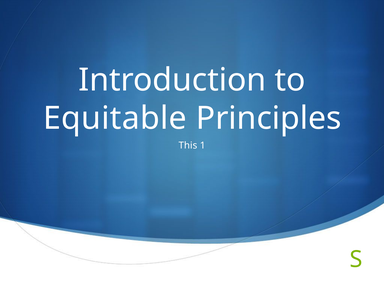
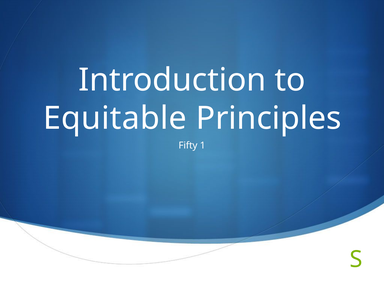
This: This -> Fifty
